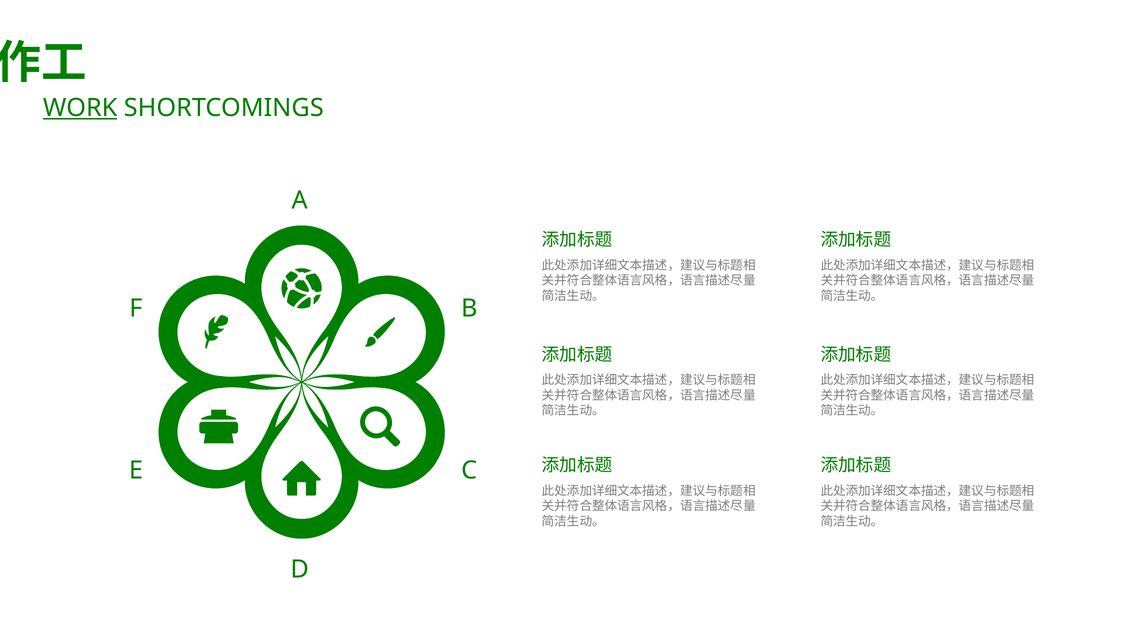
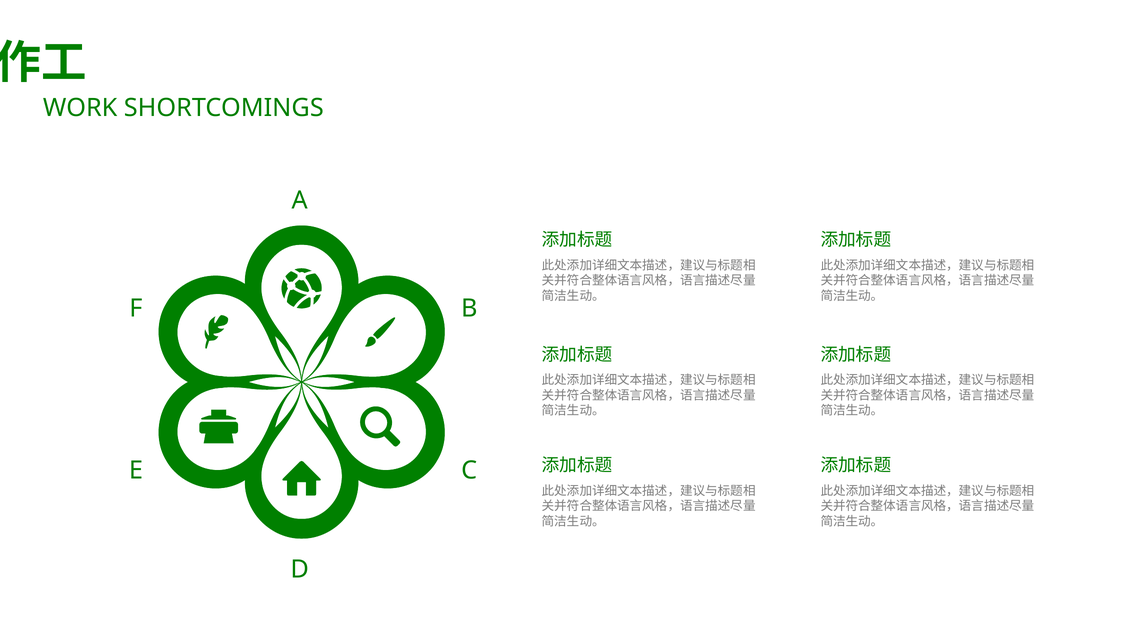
WORK underline: present -> none
